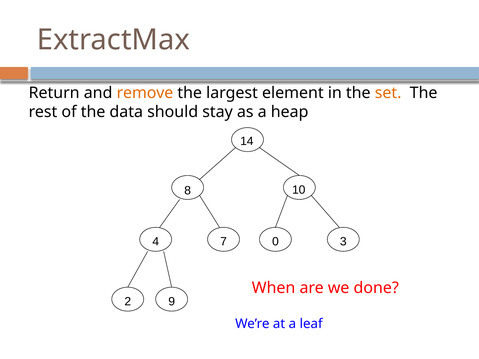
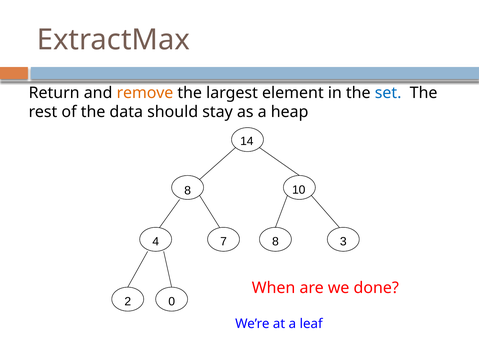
set colour: orange -> blue
7 0: 0 -> 8
9: 9 -> 0
